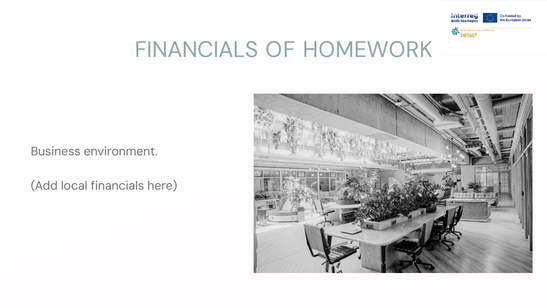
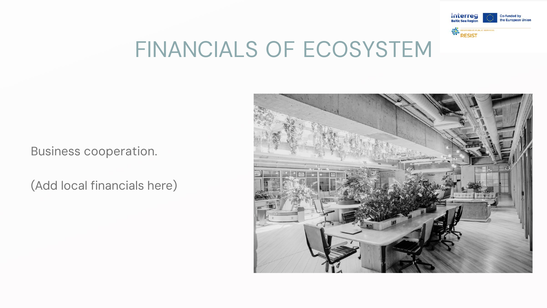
HOMEWORK: HOMEWORK -> ECOSYSTEM
environment: environment -> cooperation
